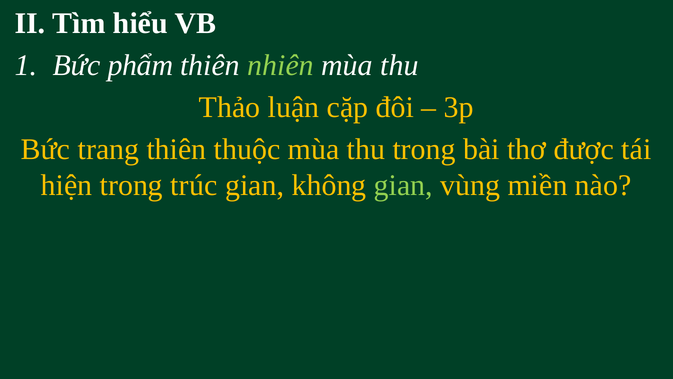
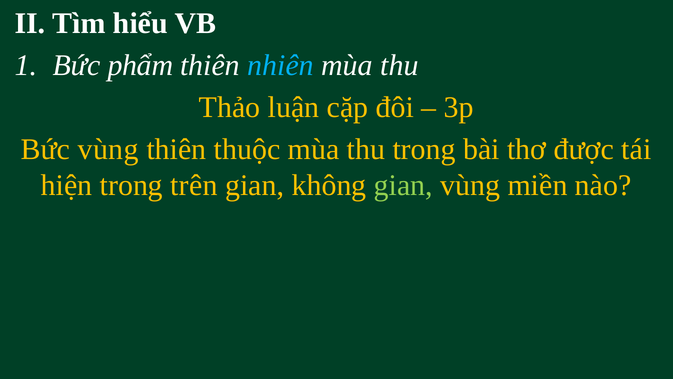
nhiên colour: light green -> light blue
Bức trang: trang -> vùng
trúc: trúc -> trên
